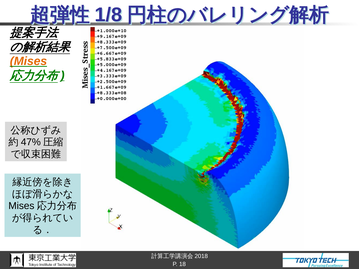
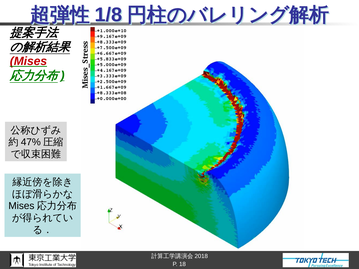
Mises colour: orange -> red
